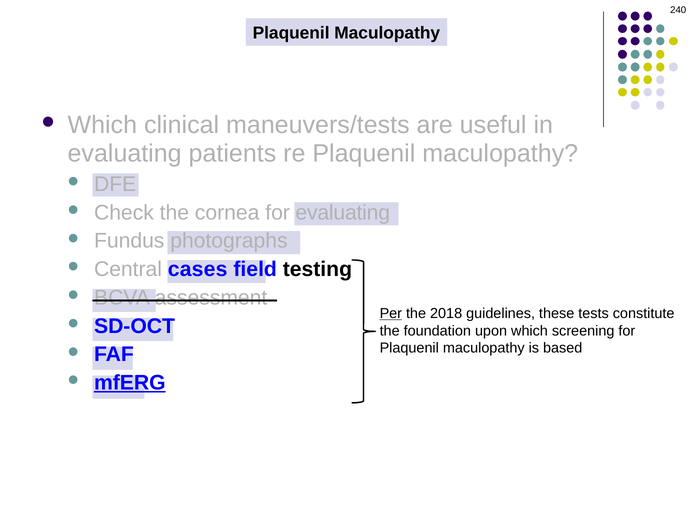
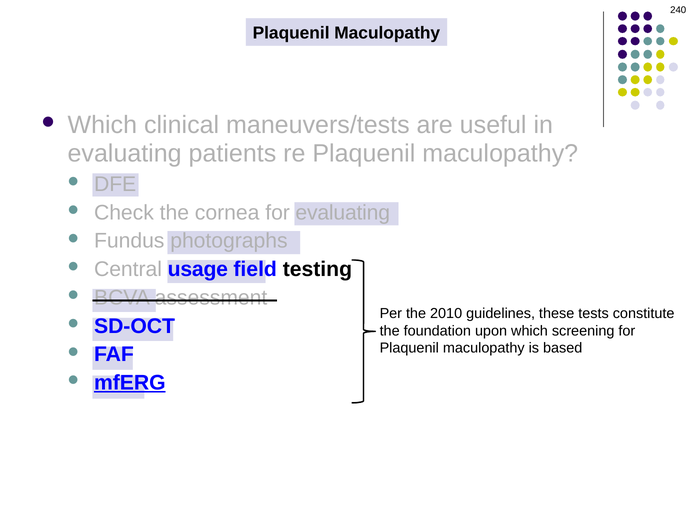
cases: cases -> usage
Per underline: present -> none
2018: 2018 -> 2010
